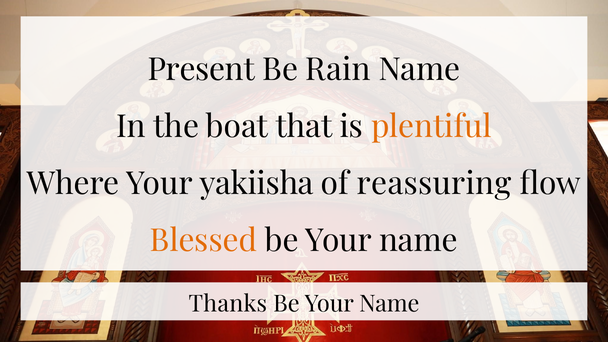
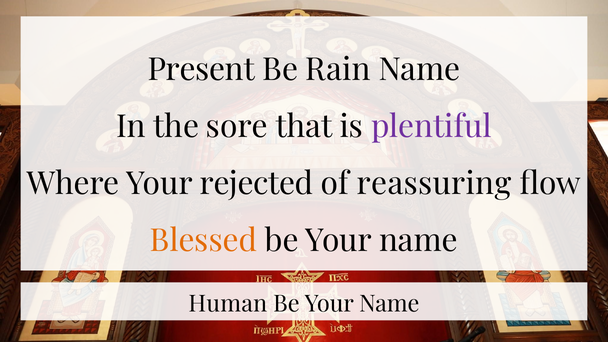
boat: boat -> sore
plentiful colour: orange -> purple
yakiisha: yakiisha -> rejected
Thanks: Thanks -> Human
